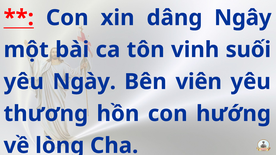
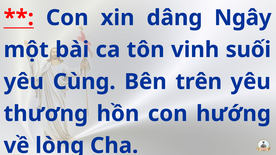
Ngày: Ngày -> Cùng
viên: viên -> trên
